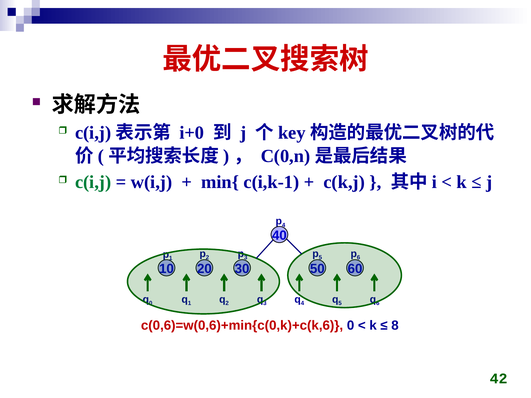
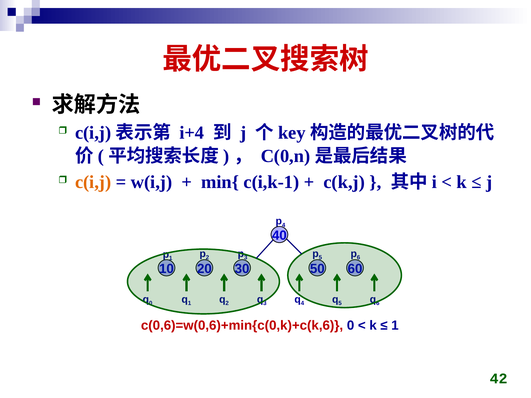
i+0: i+0 -> i+4
c(i,j colour: green -> orange
8 at (395, 326): 8 -> 1
